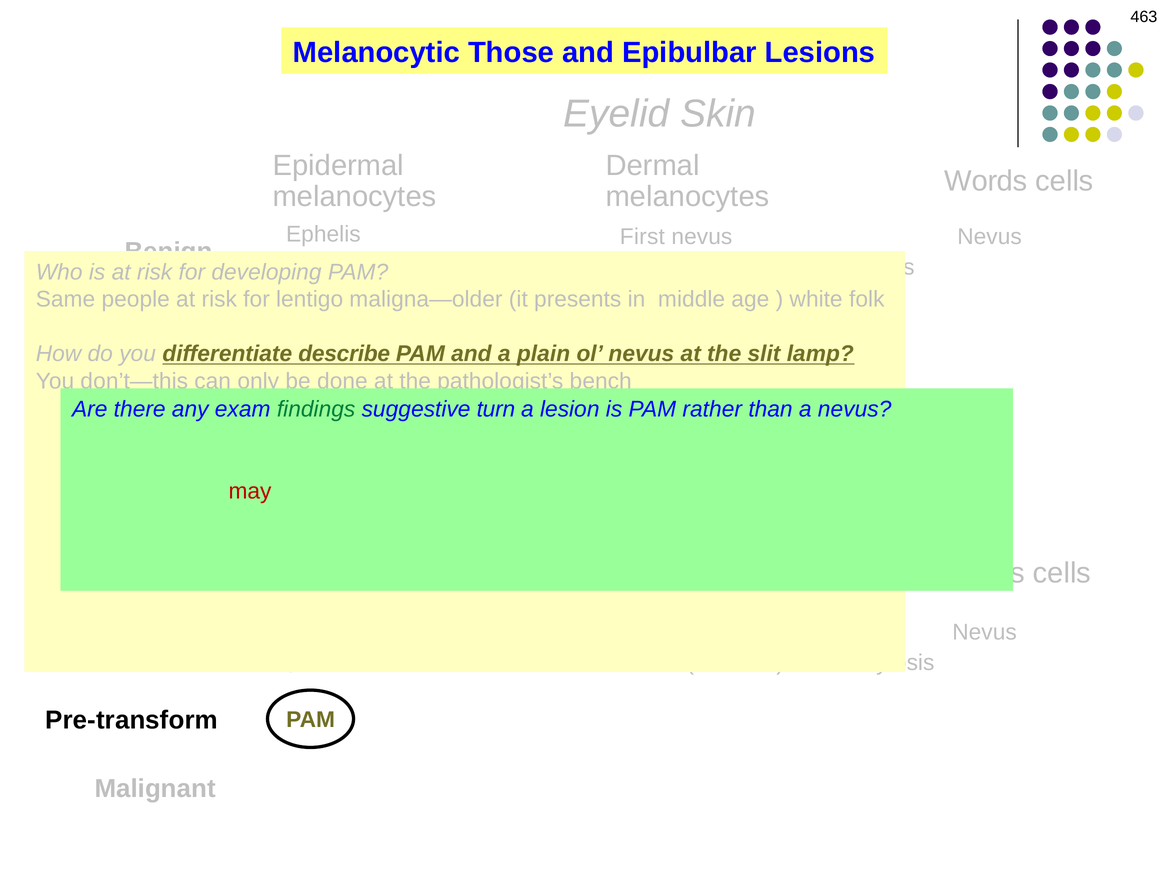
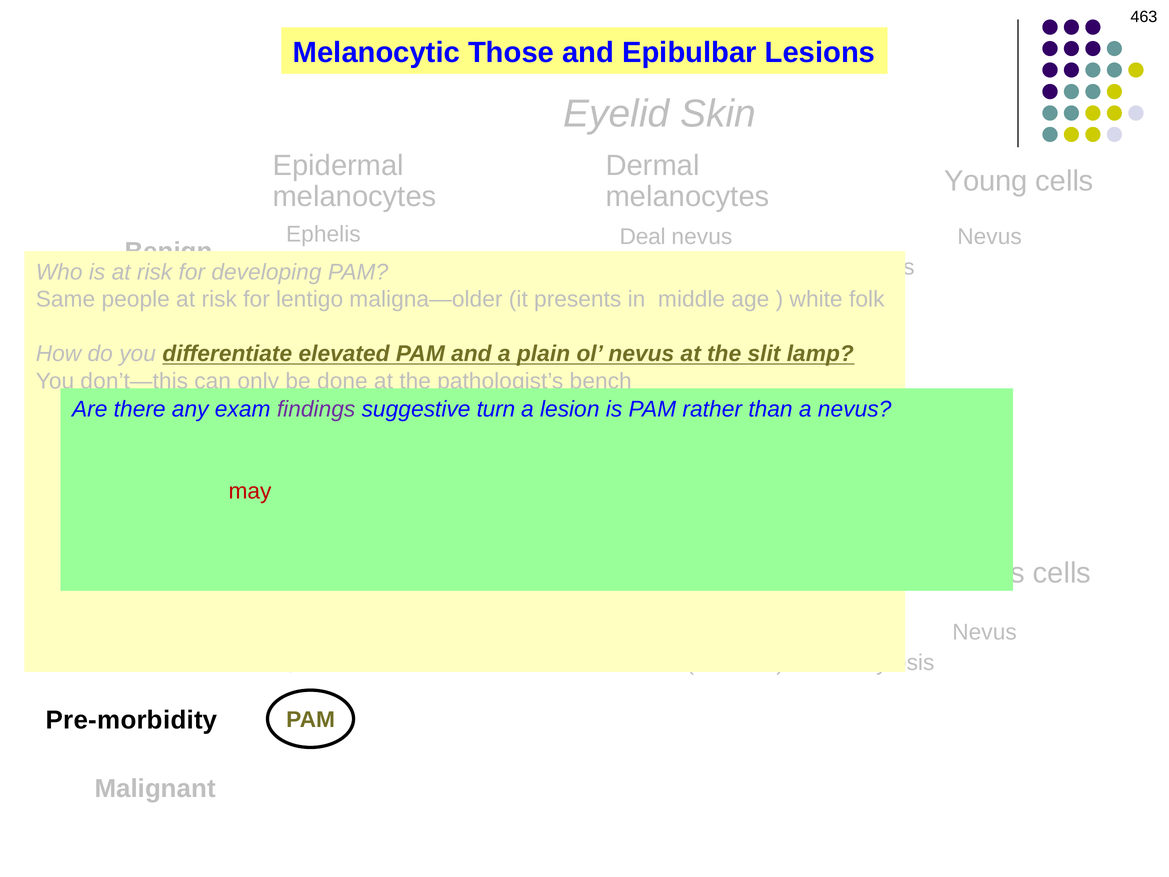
Words: Words -> Young
First: First -> Deal
differentiate describe: describe -> elevated
findings colour: green -> purple
Pre-transform: Pre-transform -> Pre-morbidity
